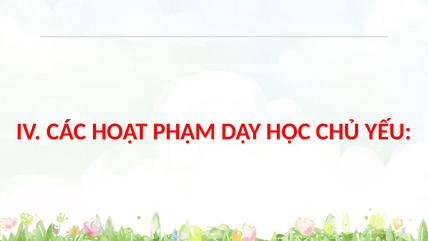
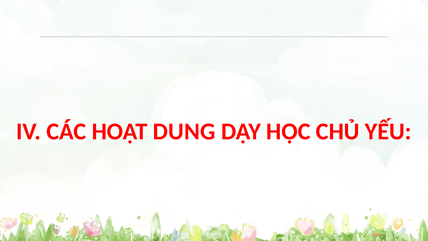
PHẠM: PHẠM -> DUNG
